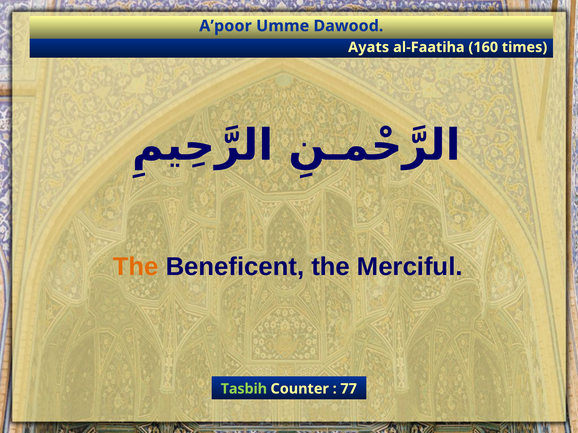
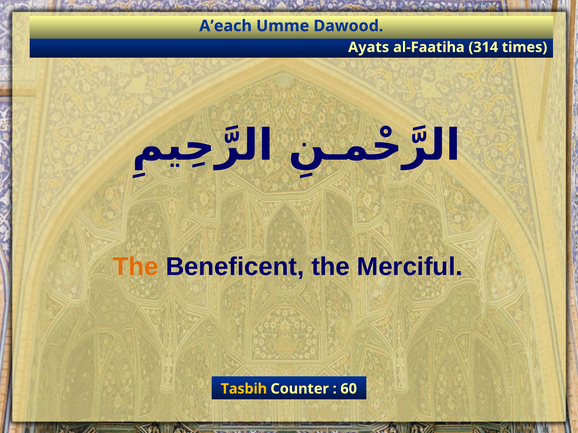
A’poor: A’poor -> A’each
160: 160 -> 314
Tasbih colour: light green -> yellow
77: 77 -> 60
